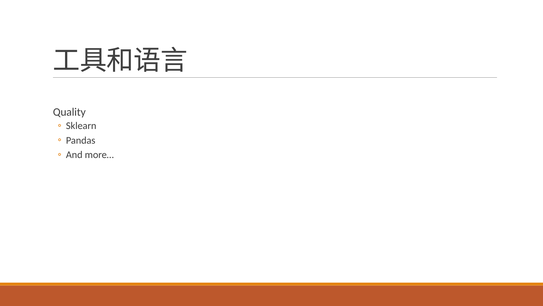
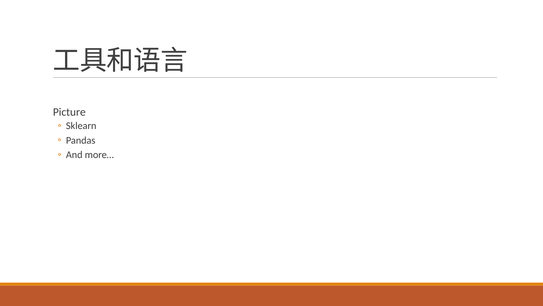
Quality: Quality -> Picture
